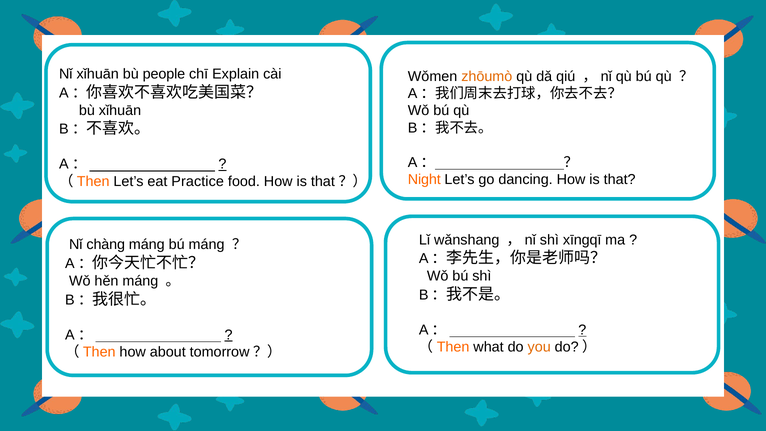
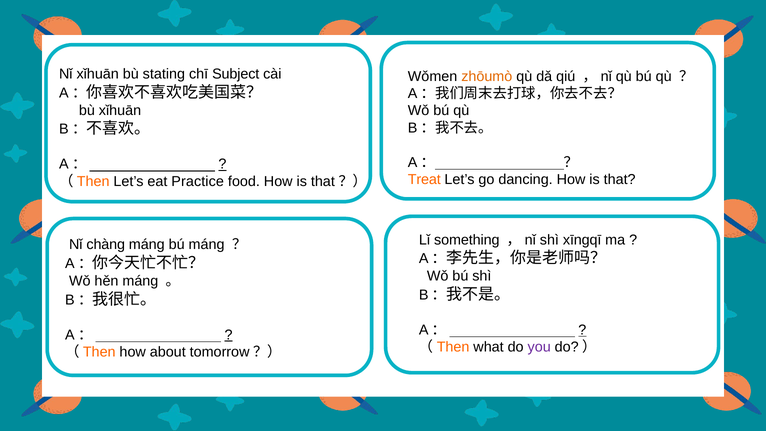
people: people -> stating
Explain: Explain -> Subject
Night: Night -> Treat
wǎnshang: wǎnshang -> something
you colour: orange -> purple
